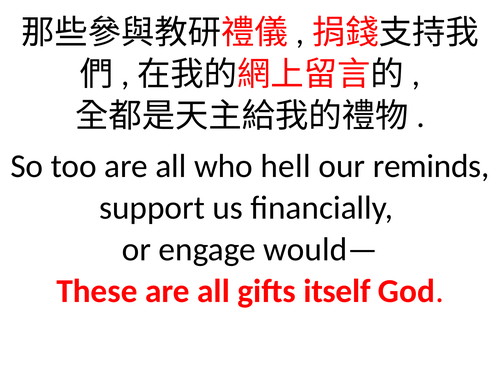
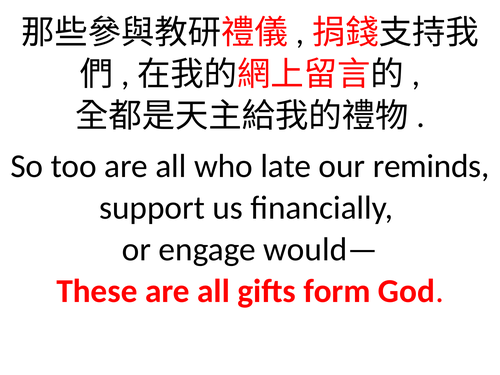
hell: hell -> late
itself: itself -> form
